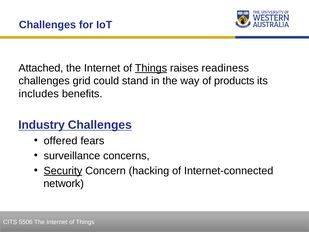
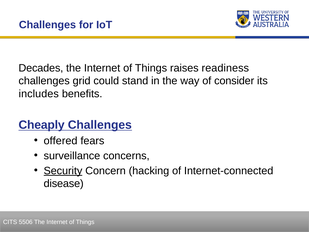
Attached: Attached -> Decades
Things at (151, 68) underline: present -> none
products: products -> consider
Industry: Industry -> Cheaply
network: network -> disease
